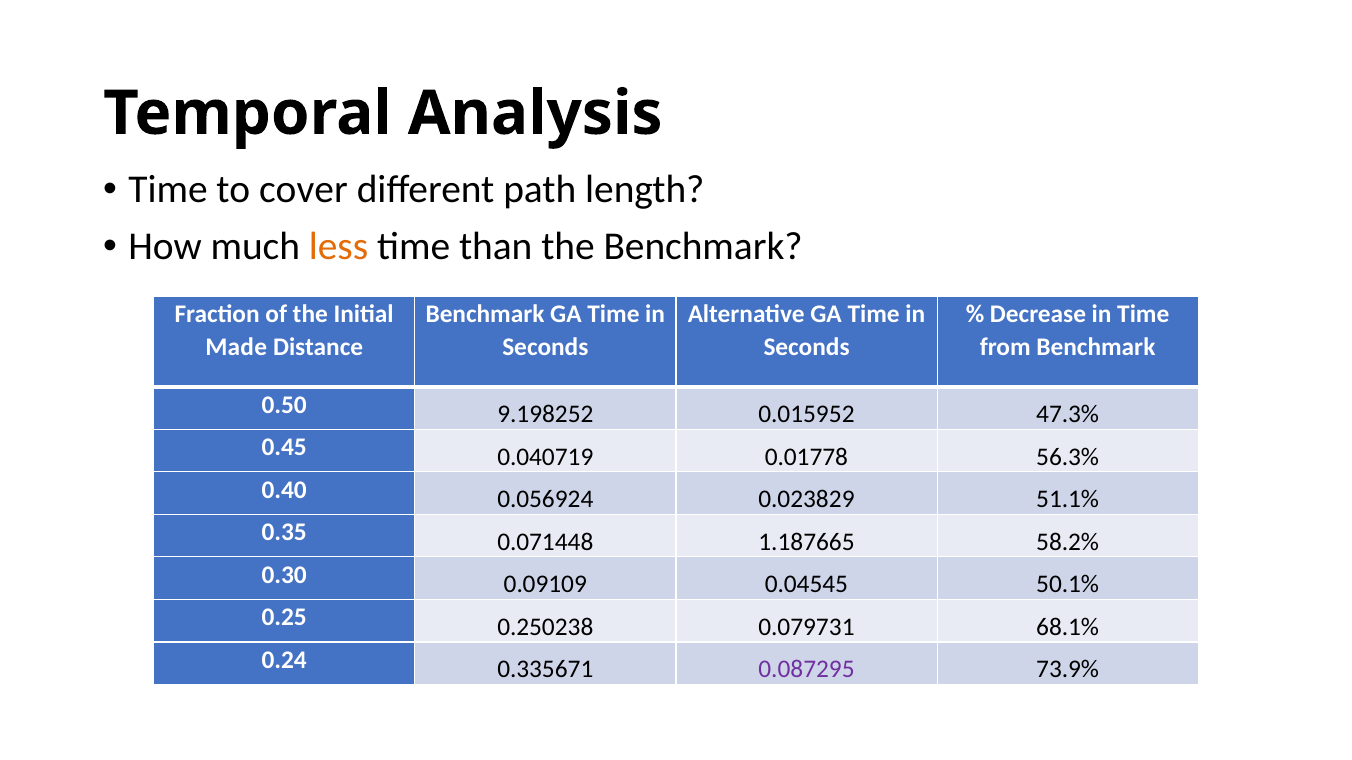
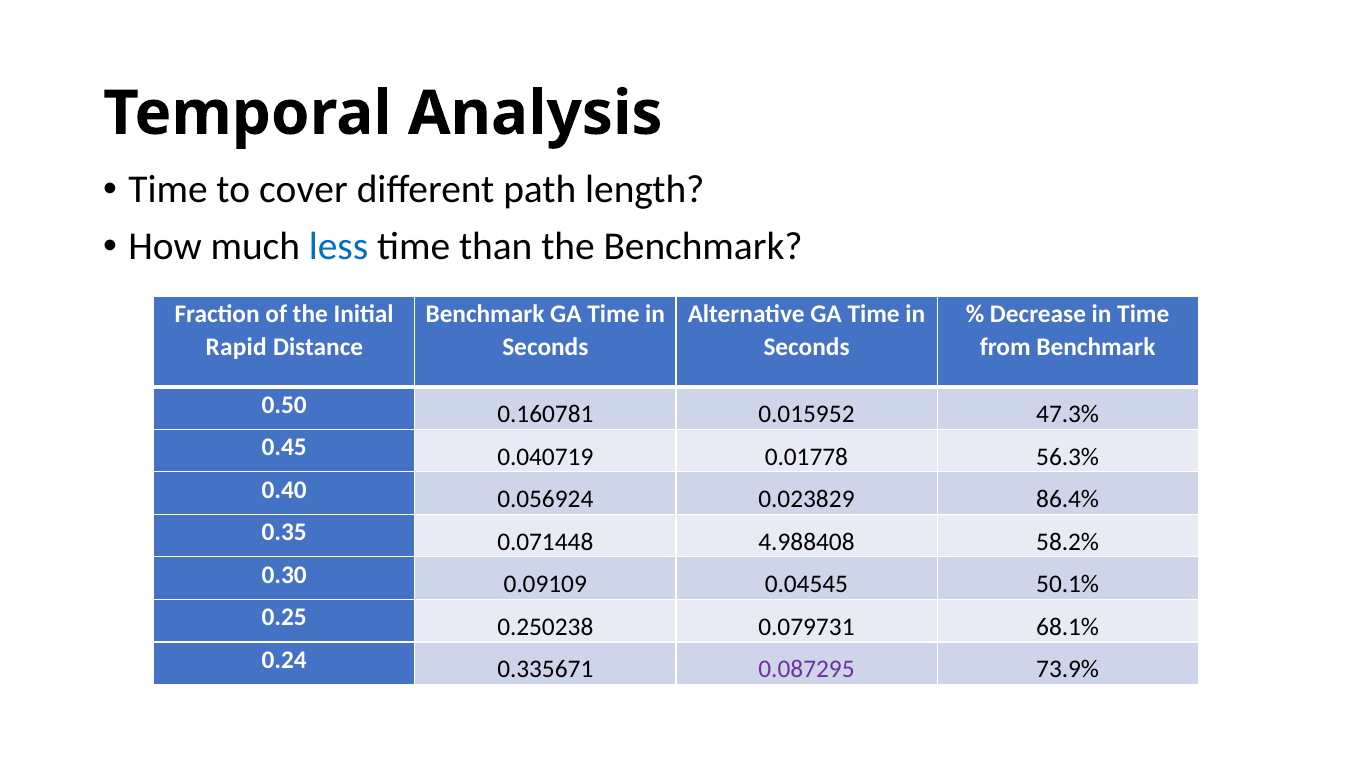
less colour: orange -> blue
Made: Made -> Rapid
9.198252: 9.198252 -> 0.160781
51.1%: 51.1% -> 86.4%
1.187665: 1.187665 -> 4.988408
